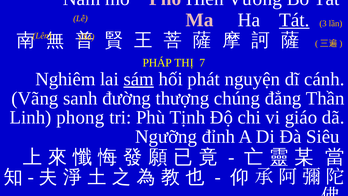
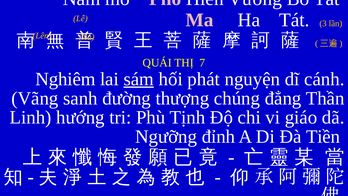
Tát at (294, 20) underline: present -> none
PHÁP: PHÁP -> QUÁI
phong: phong -> hướng
Siêu: Siêu -> Tiền
